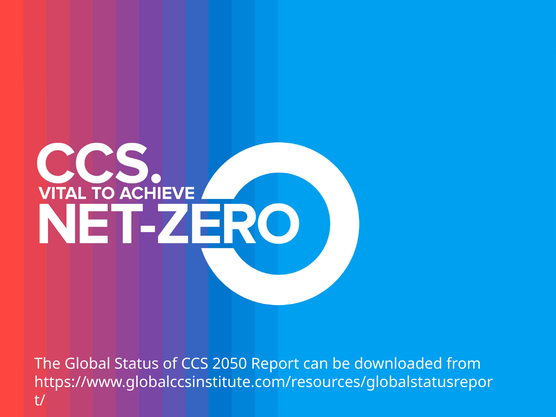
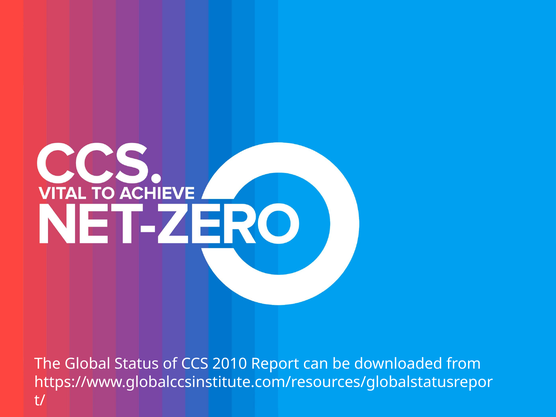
2050: 2050 -> 2010
